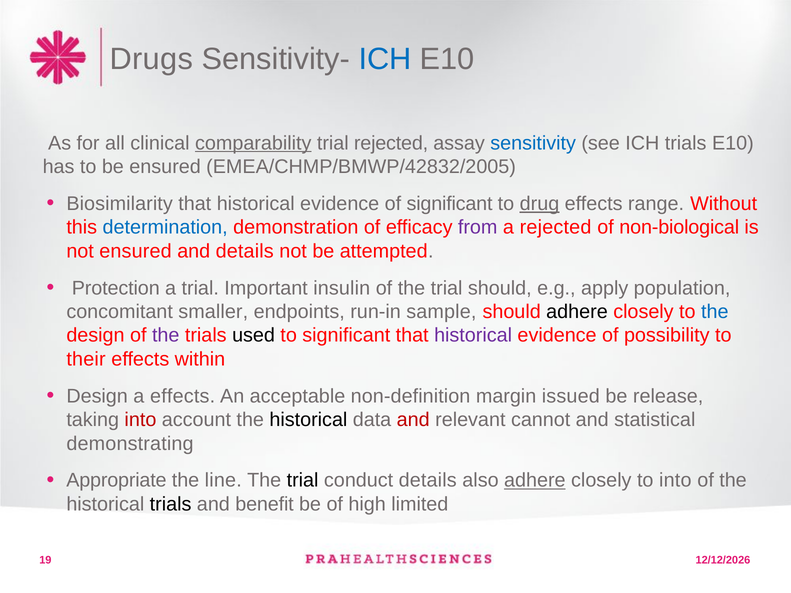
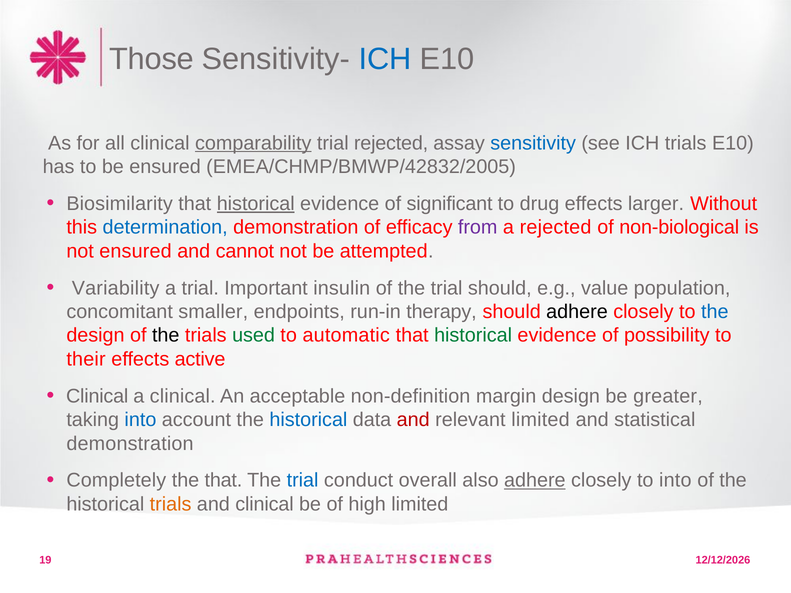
Drugs: Drugs -> Those
historical at (256, 204) underline: none -> present
drug underline: present -> none
range: range -> larger
and details: details -> cannot
Protection: Protection -> Variability
apply: apply -> value
sample: sample -> therapy
the at (166, 336) colour: purple -> black
used colour: black -> green
to significant: significant -> automatic
historical at (473, 336) colour: purple -> green
within: within -> active
Design at (97, 396): Design -> Clinical
a effects: effects -> clinical
margin issued: issued -> design
release: release -> greater
into at (140, 420) colour: red -> blue
historical at (308, 420) colour: black -> blue
relevant cannot: cannot -> limited
demonstrating at (130, 444): demonstrating -> demonstration
Appropriate: Appropriate -> Completely
the line: line -> that
trial at (303, 481) colour: black -> blue
conduct details: details -> overall
trials at (171, 504) colour: black -> orange
and benefit: benefit -> clinical
